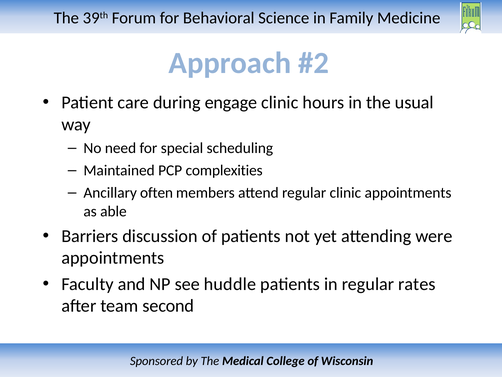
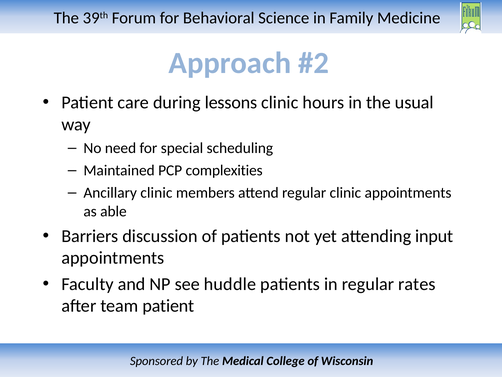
engage: engage -> lessons
Ancillary often: often -> clinic
were: were -> input
team second: second -> patient
